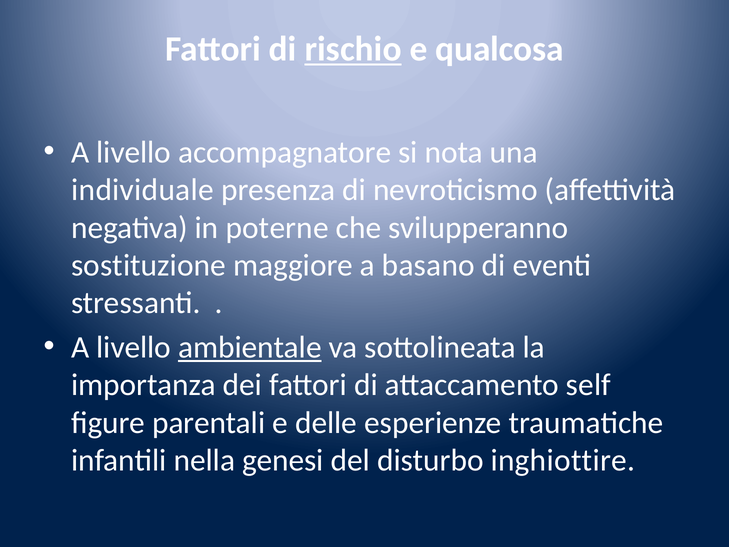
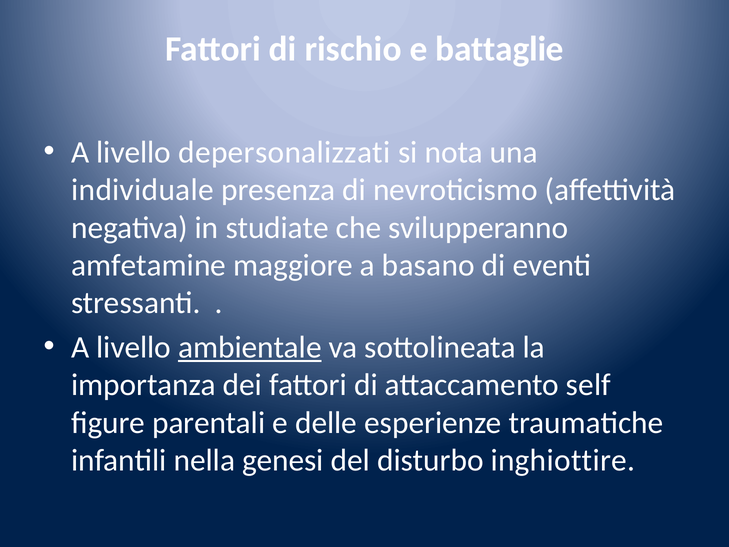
rischio underline: present -> none
qualcosa: qualcosa -> battaglie
accompagnatore: accompagnatore -> depersonalizzati
poterne: poterne -> studiate
sostituzione: sostituzione -> amfetamine
